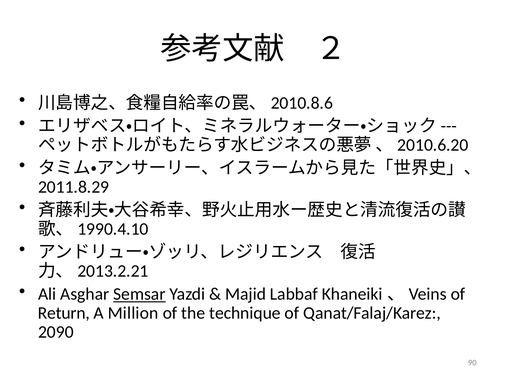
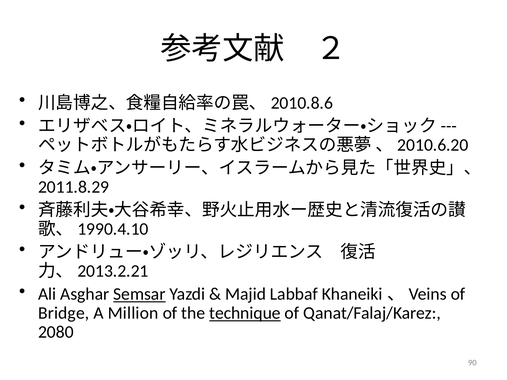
Return: Return -> Bridge
technique underline: none -> present
2090: 2090 -> 2080
